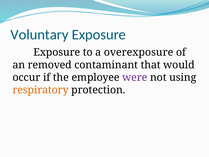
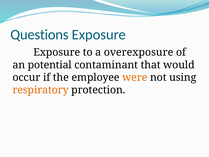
Voluntary: Voluntary -> Questions
removed: removed -> potential
were colour: purple -> orange
